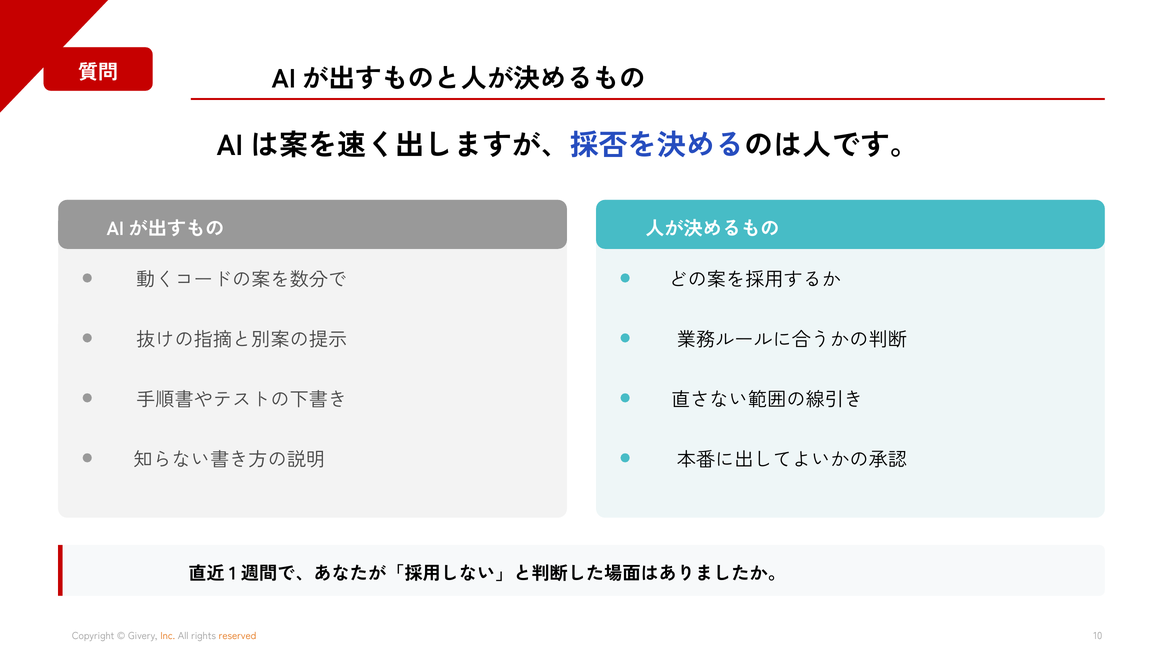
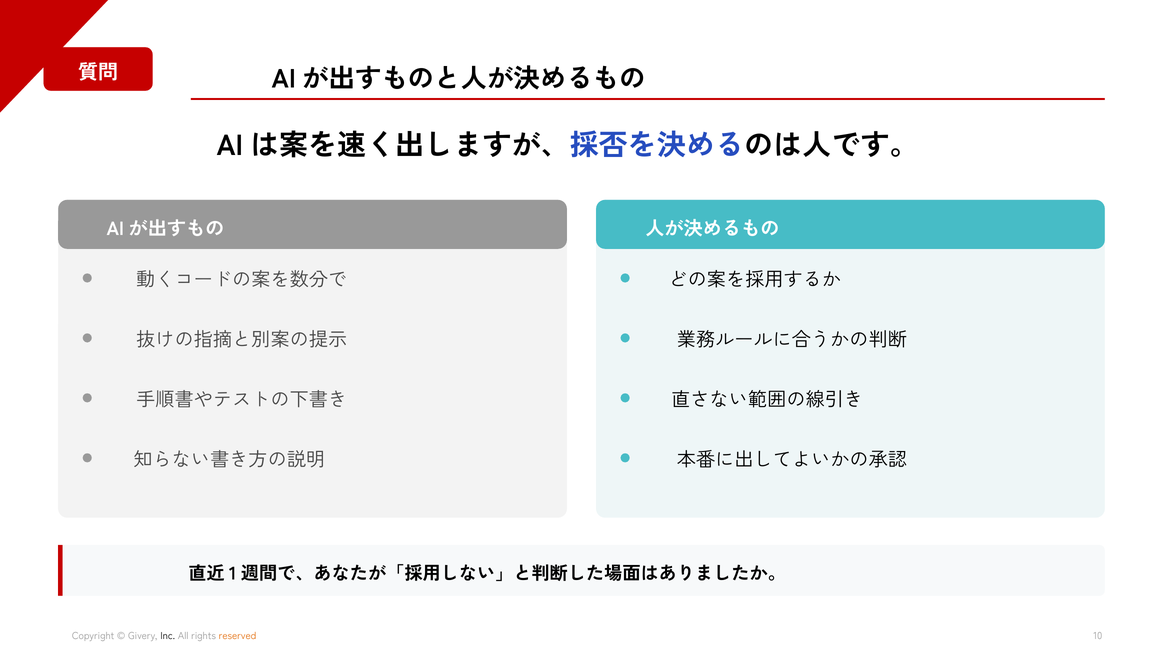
Inc colour: orange -> black
